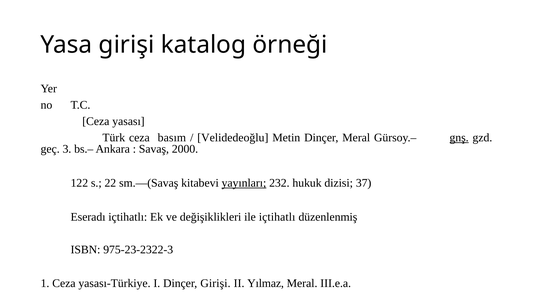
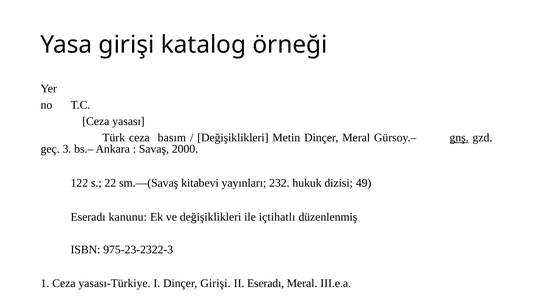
Velidedeoğlu at (233, 138): Velidedeoğlu -> Değişiklikleri
yayınları underline: present -> none
37: 37 -> 49
Eseradı içtihatlı: içtihatlı -> kanunu
II Yılmaz: Yılmaz -> Eseradı
